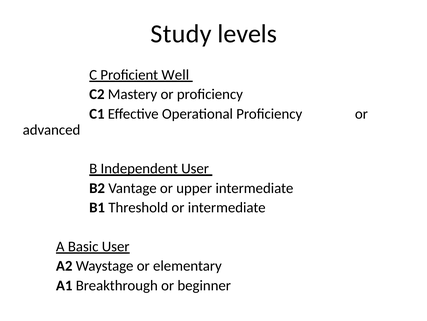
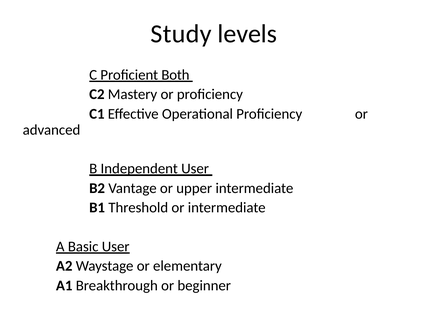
Well: Well -> Both
